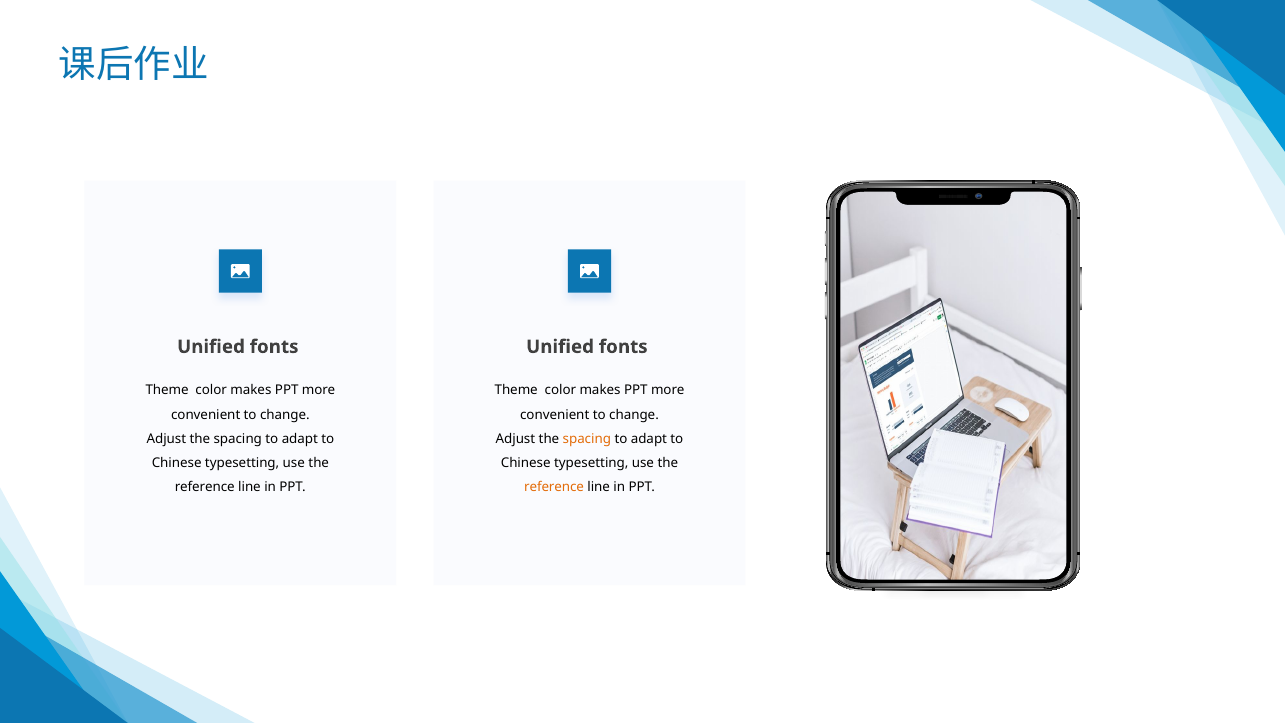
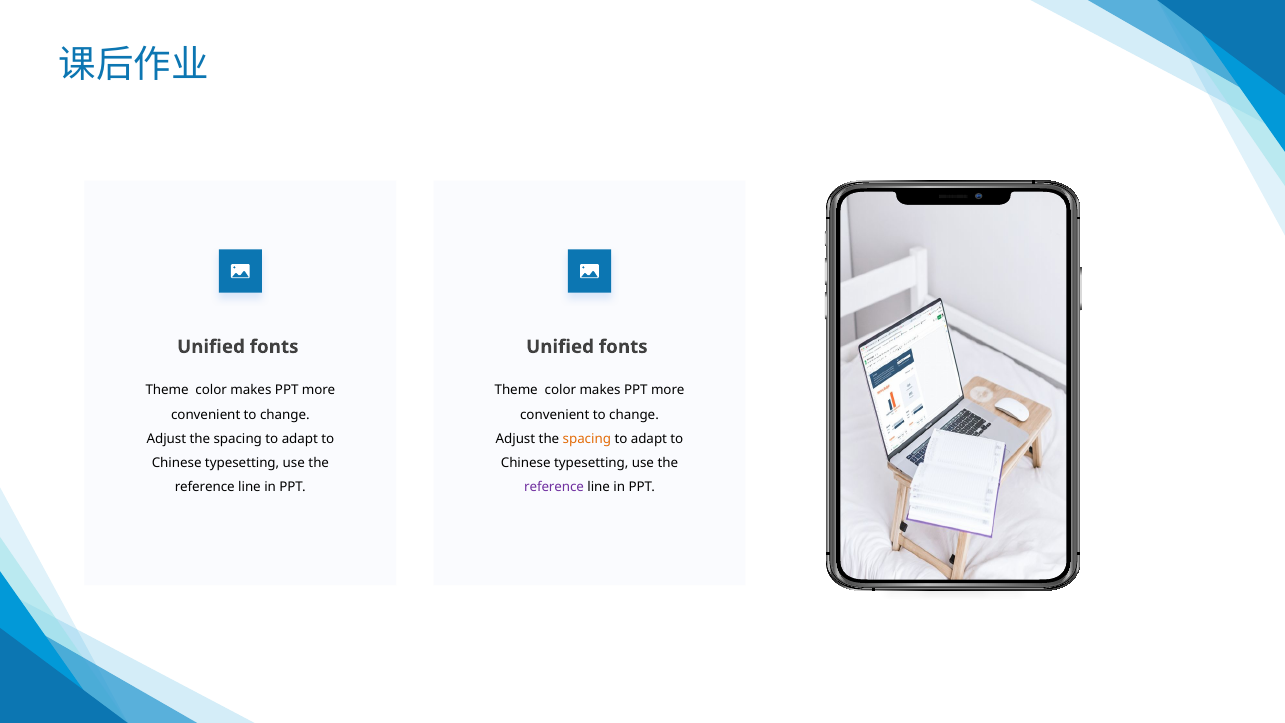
reference at (554, 487) colour: orange -> purple
